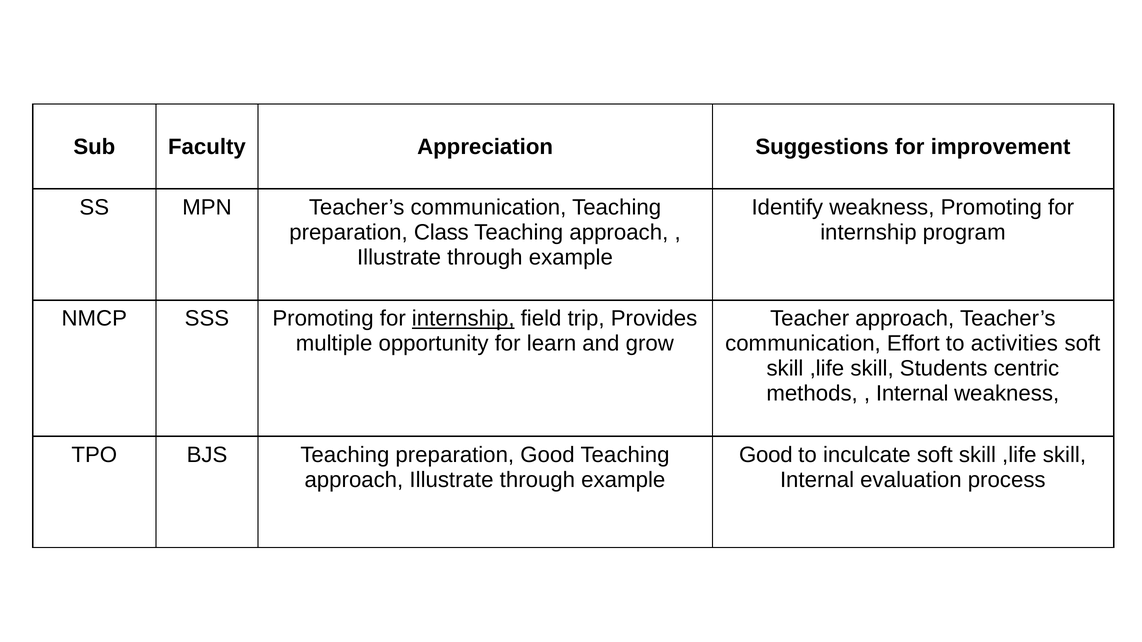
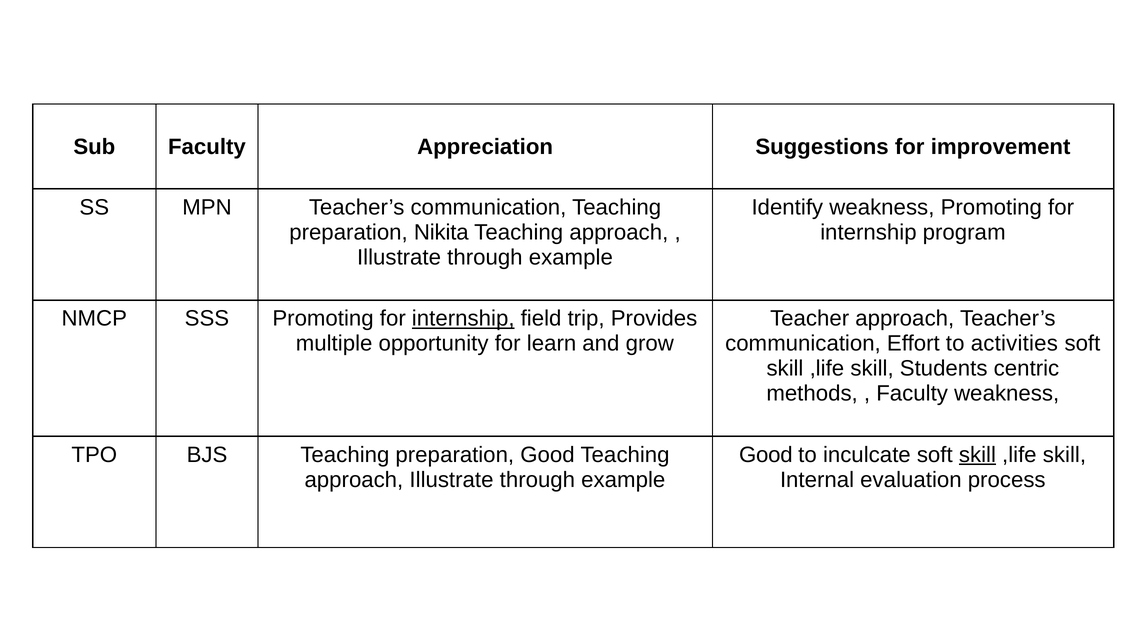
Class: Class -> Nikita
Internal at (912, 394): Internal -> Faculty
skill at (977, 455) underline: none -> present
